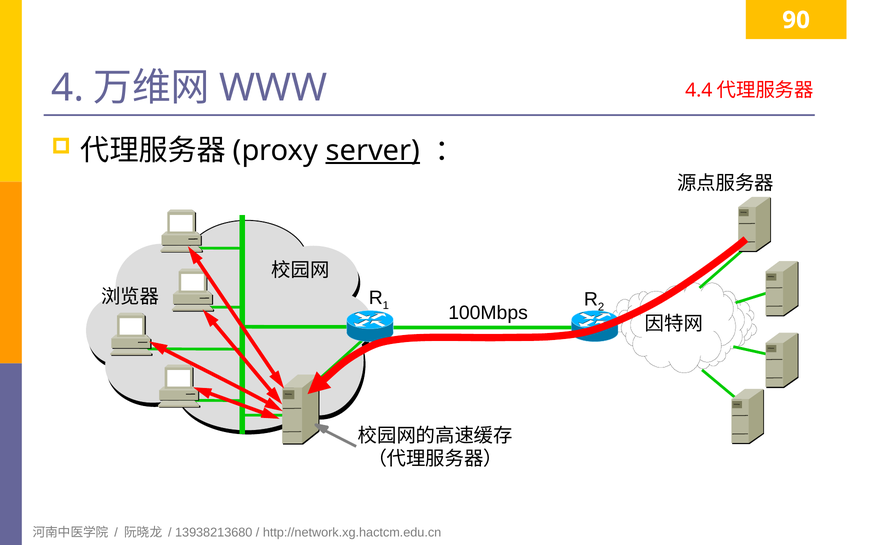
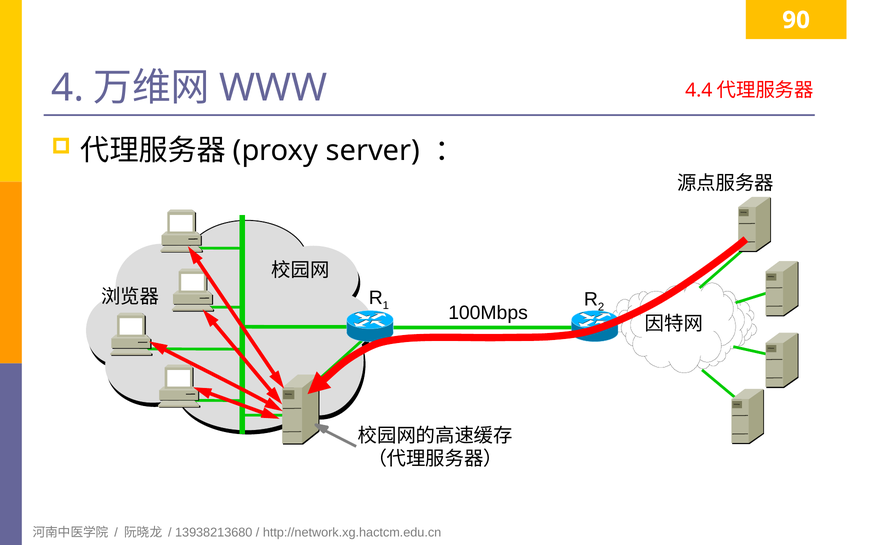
server underline: present -> none
